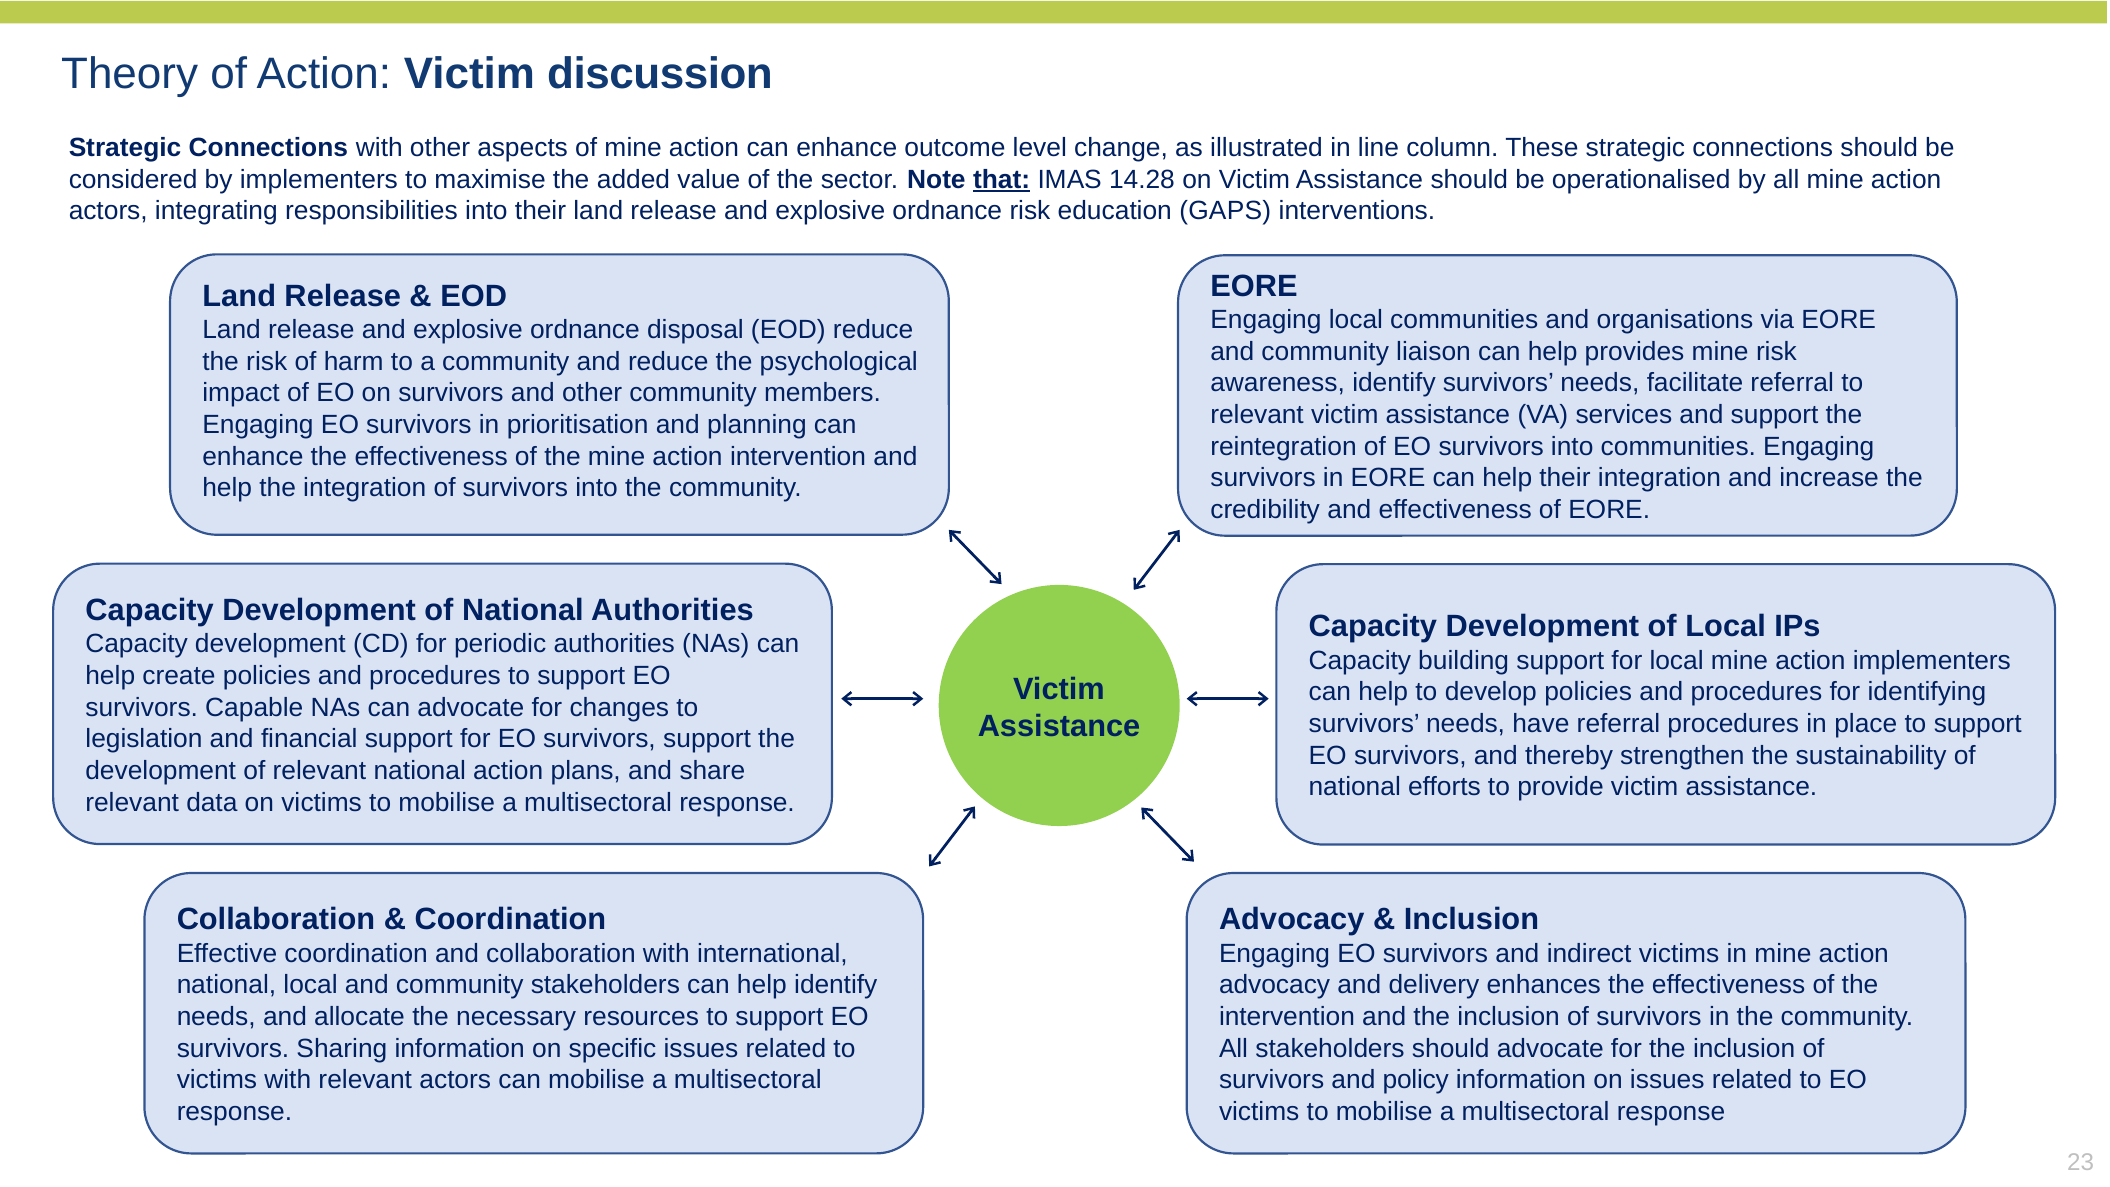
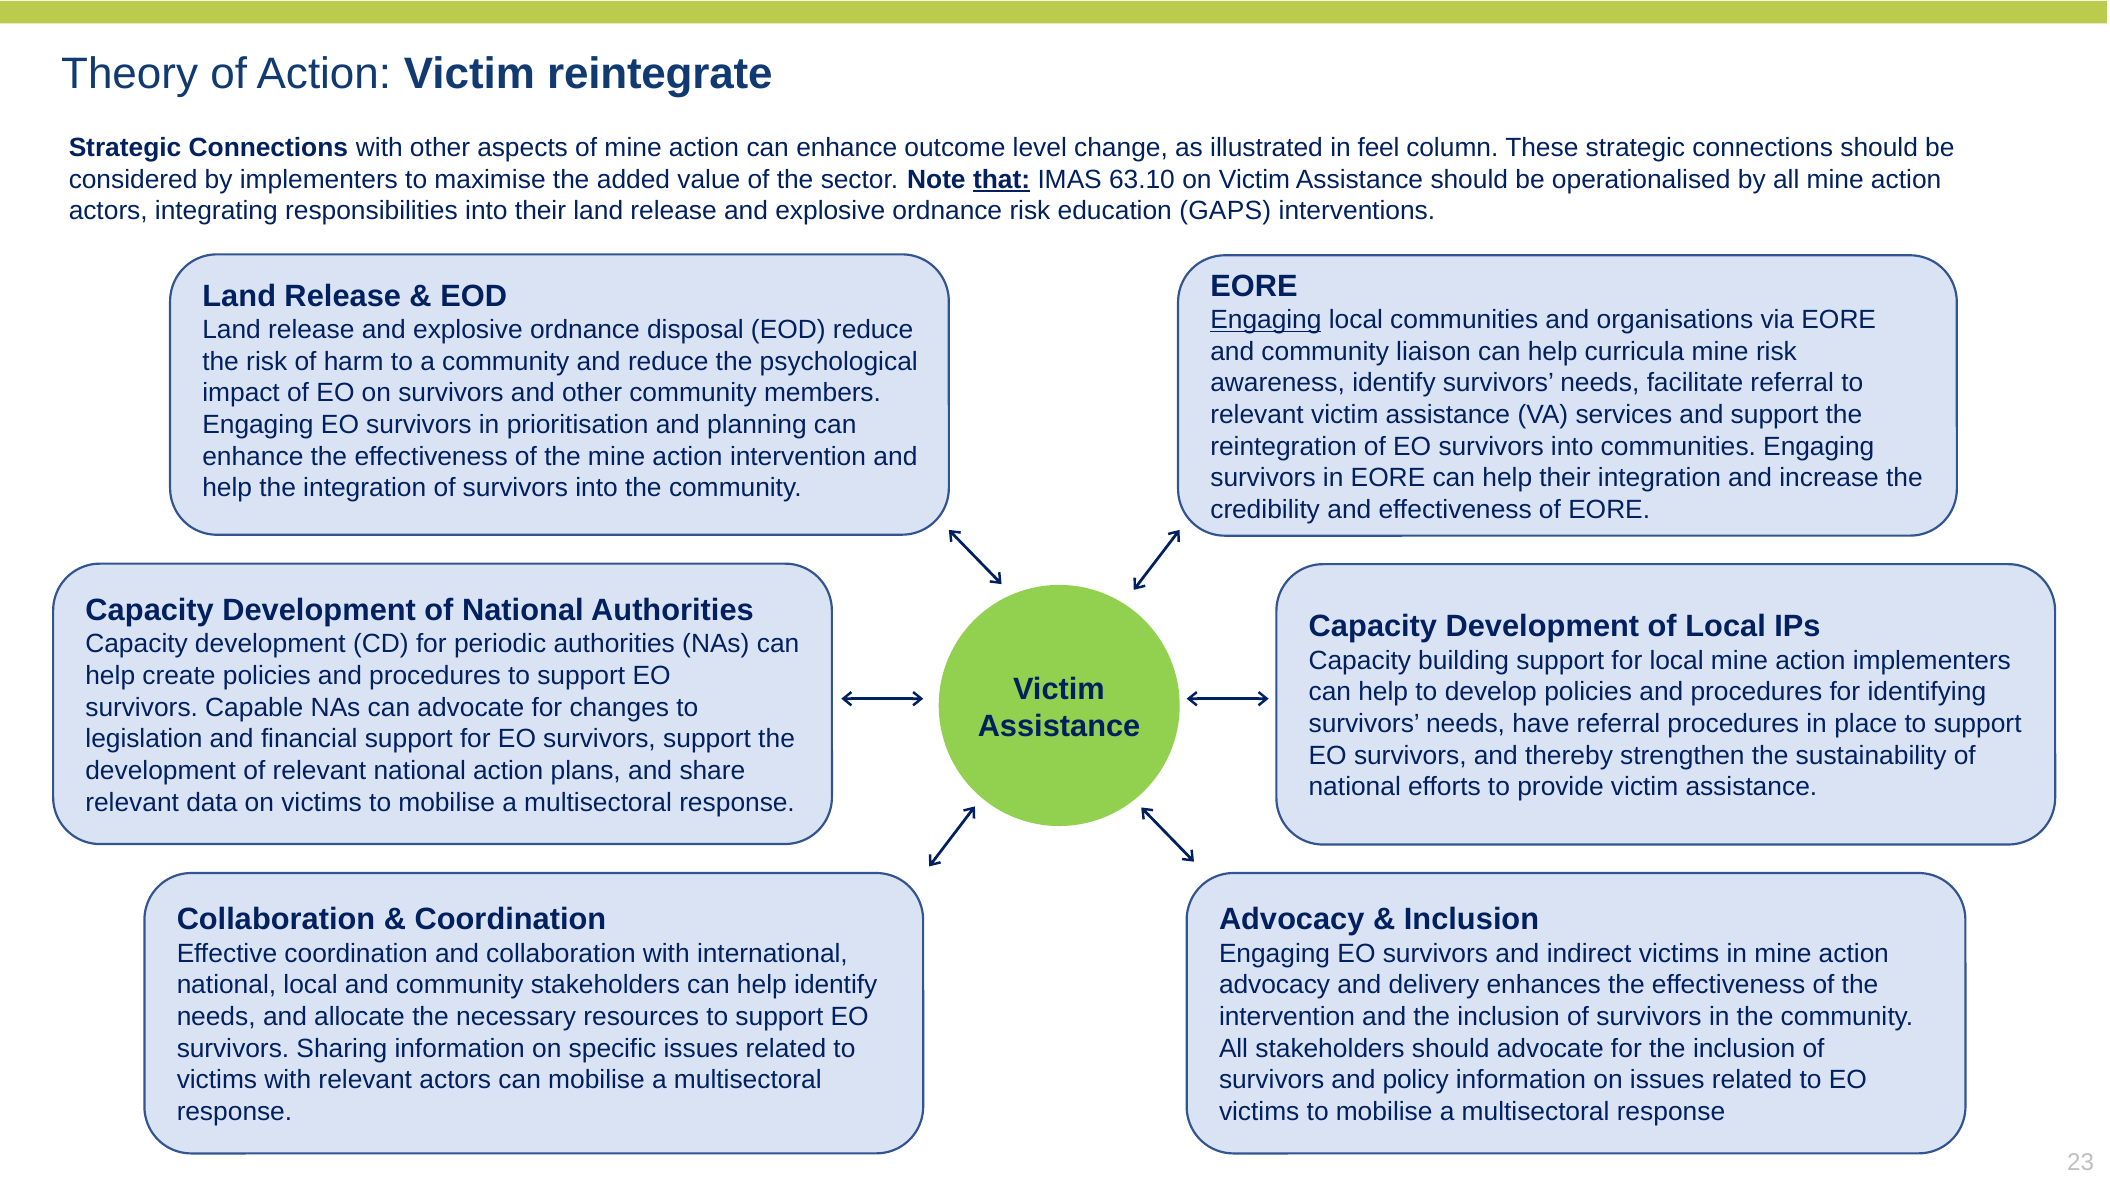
discussion: discussion -> reintegrate
line: line -> feel
14.28: 14.28 -> 63.10
Engaging at (1266, 320) underline: none -> present
provides: provides -> curricula
